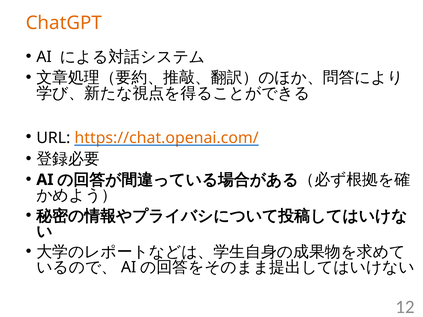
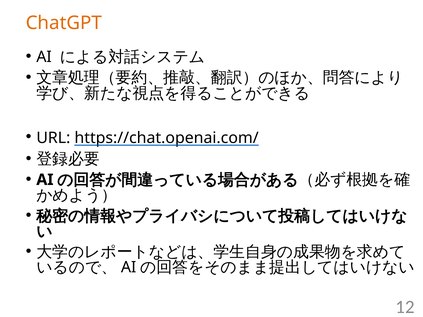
https://chat.openai.com/ colour: orange -> black
